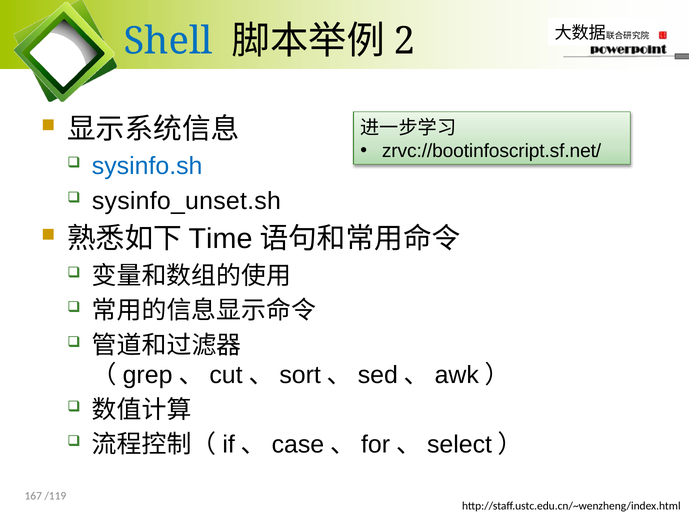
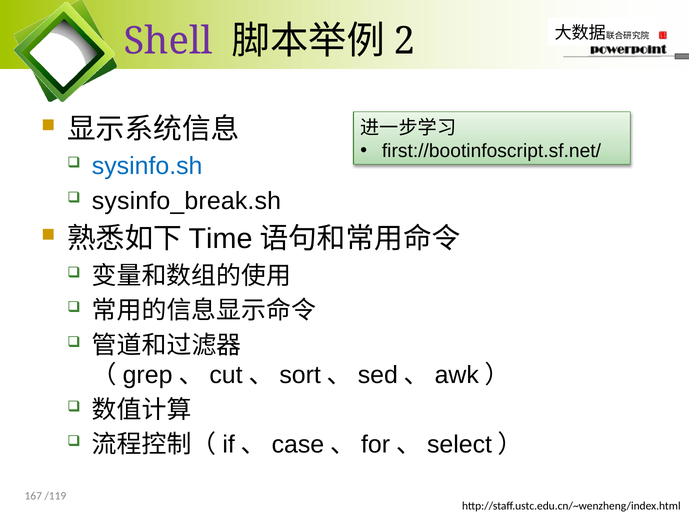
Shell colour: blue -> purple
zrvc://bootinfoscript.sf.net/: zrvc://bootinfoscript.sf.net/ -> first://bootinfoscript.sf.net/
sysinfo_unset.sh: sysinfo_unset.sh -> sysinfo_break.sh
